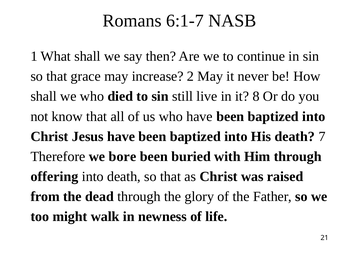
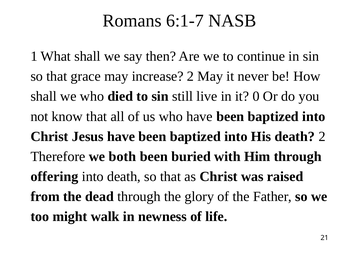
8: 8 -> 0
death 7: 7 -> 2
bore: bore -> both
